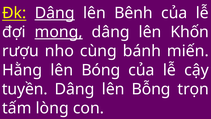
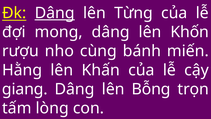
Bênh: Bênh -> Từng
mong underline: present -> none
Bóng: Bóng -> Khấn
tuyền: tuyền -> giang
